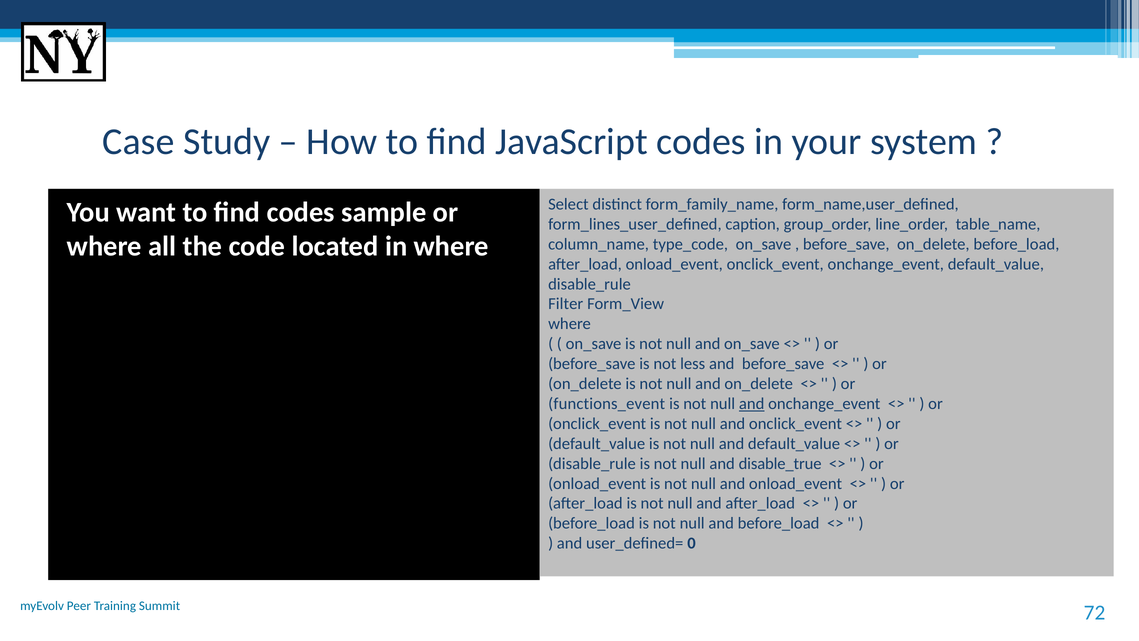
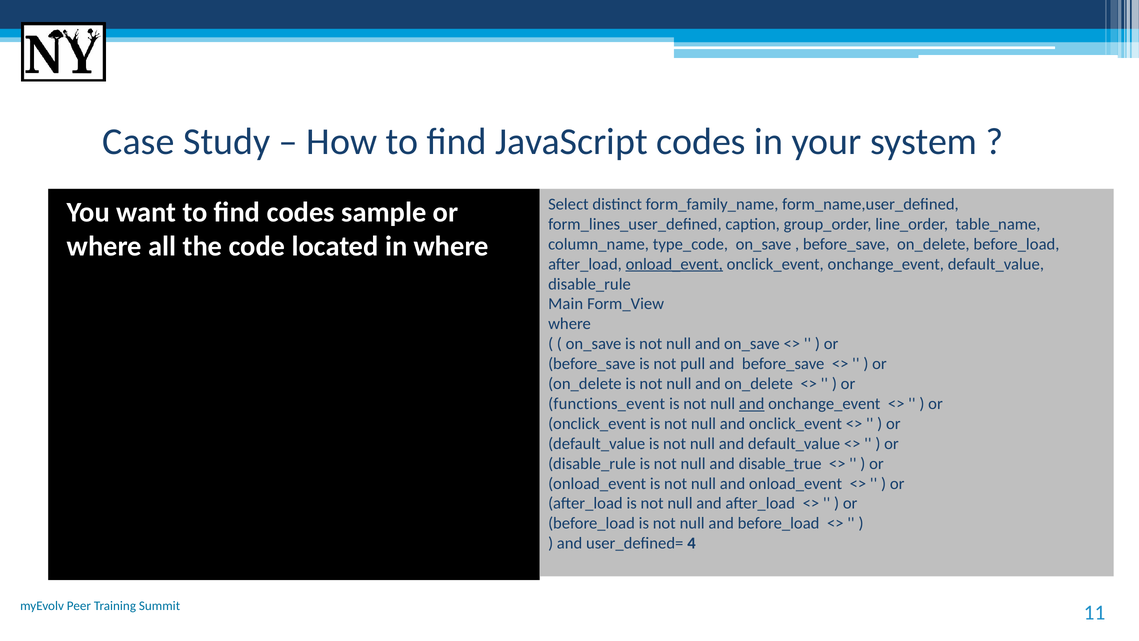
onload_event at (674, 264) underline: none -> present
Filter: Filter -> Main
less: less -> pull
0: 0 -> 4
72: 72 -> 11
